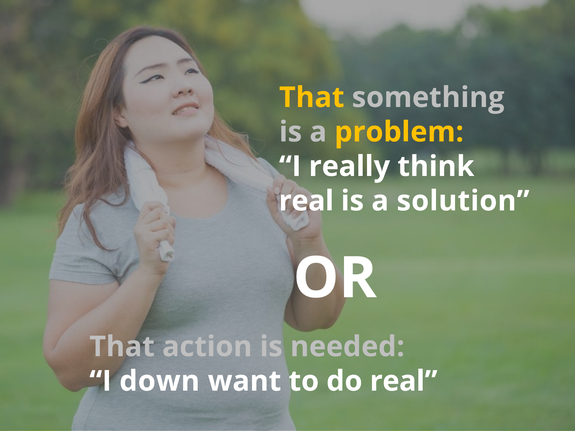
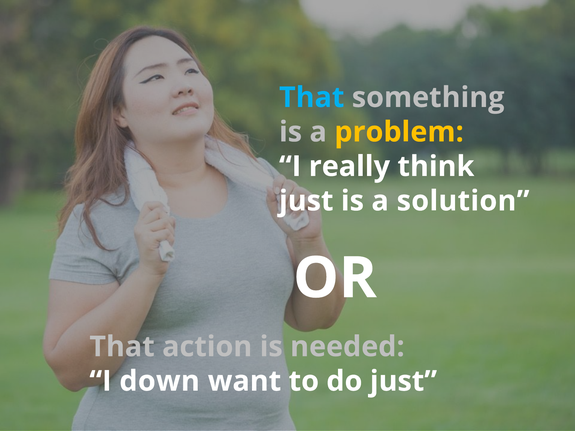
That at (312, 98) colour: yellow -> light blue
real at (306, 201): real -> just
do real: real -> just
